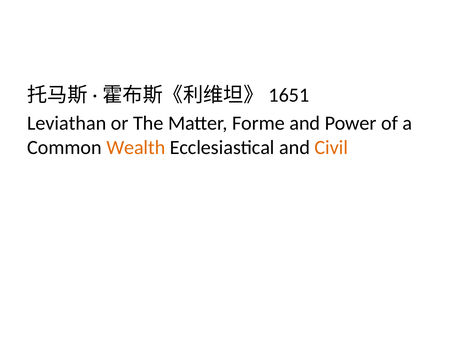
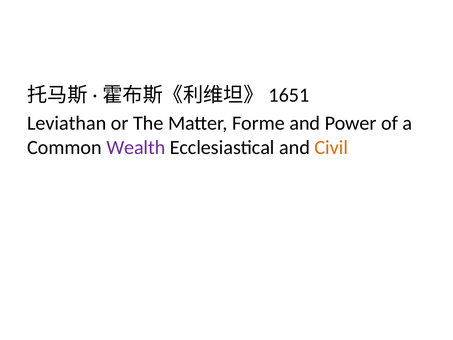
Wealth colour: orange -> purple
